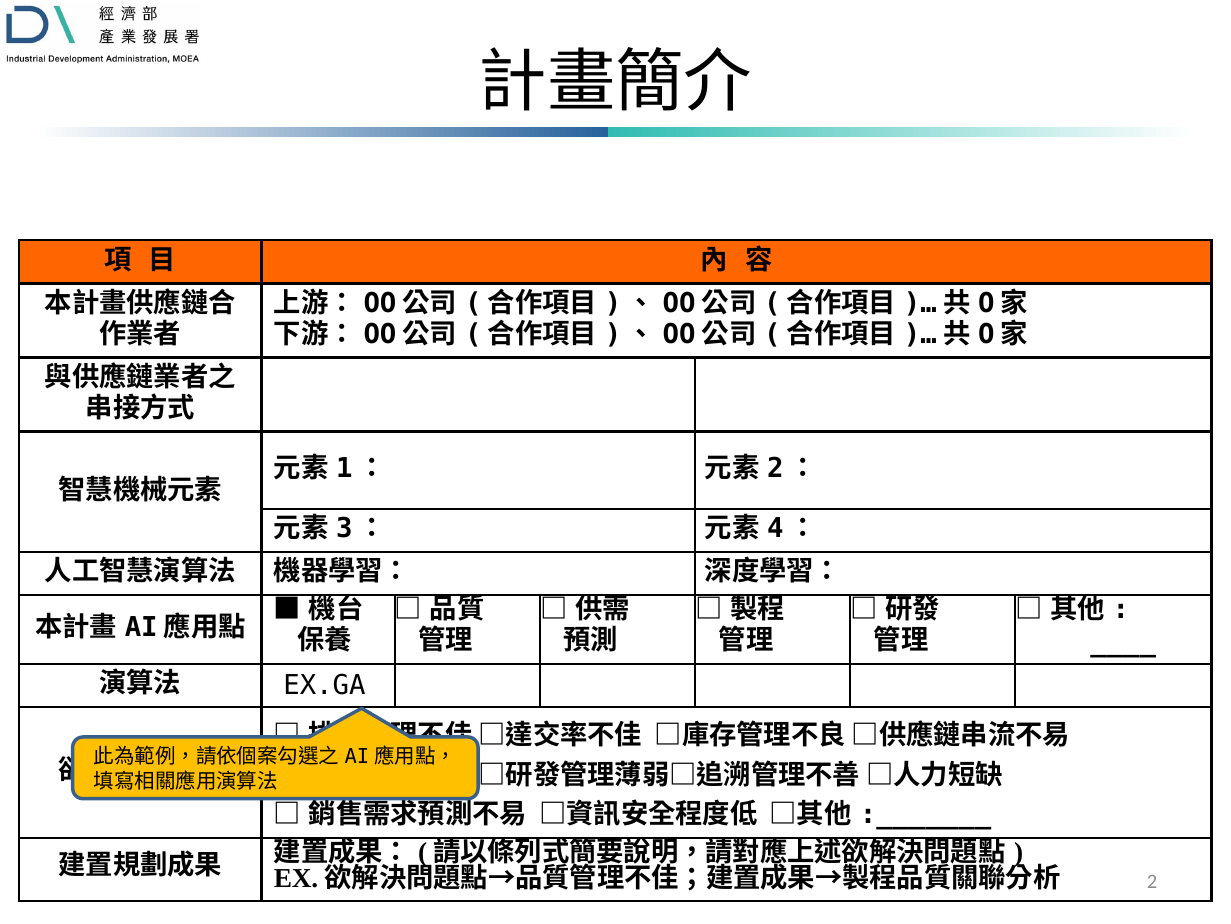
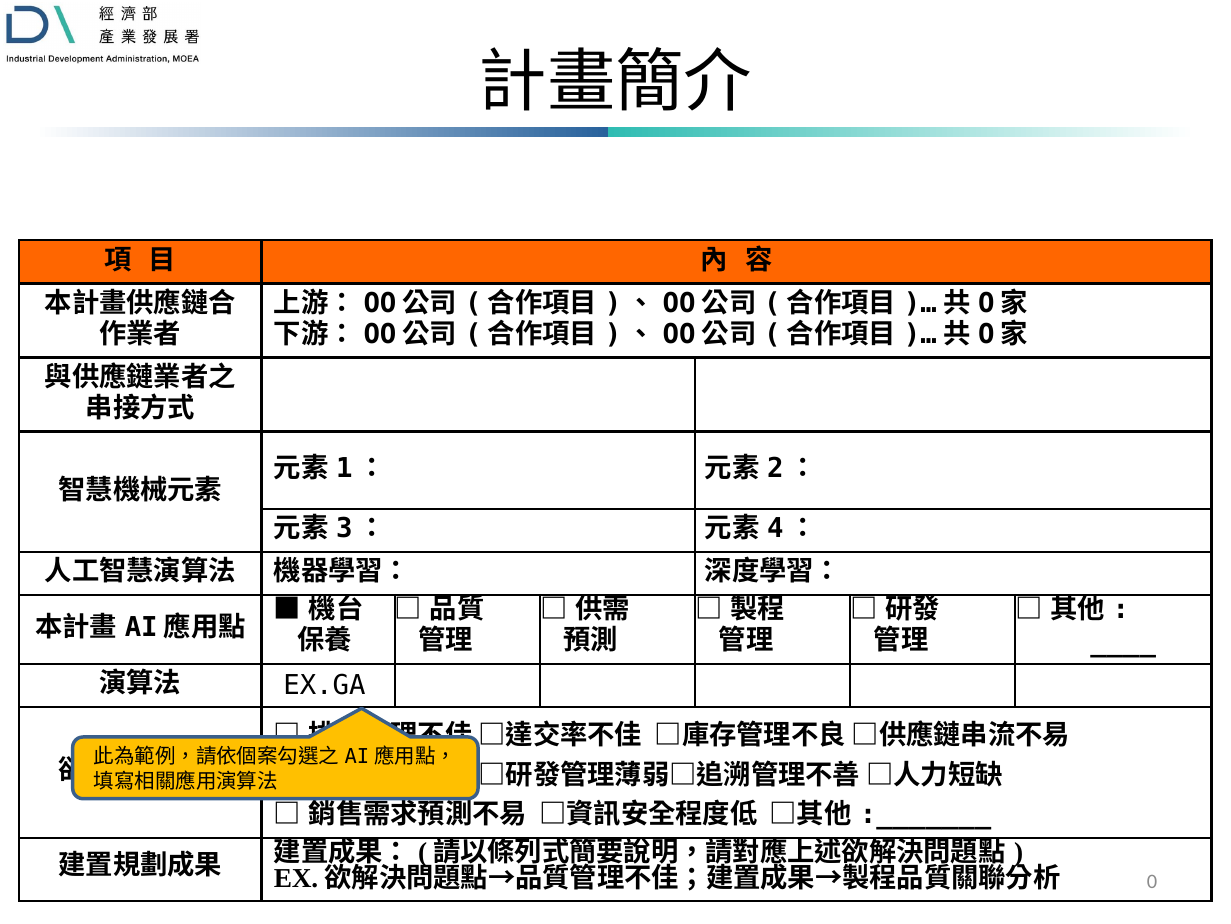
2: 2 -> 0
